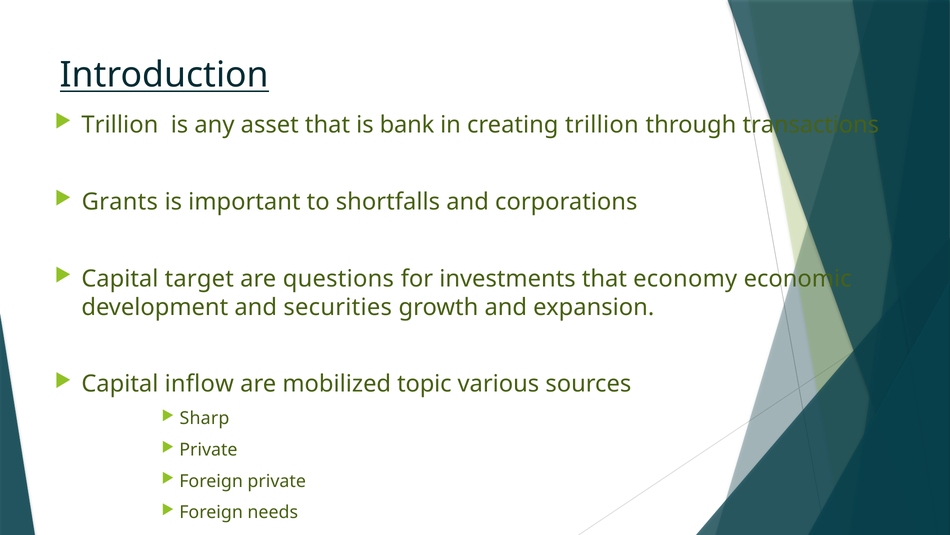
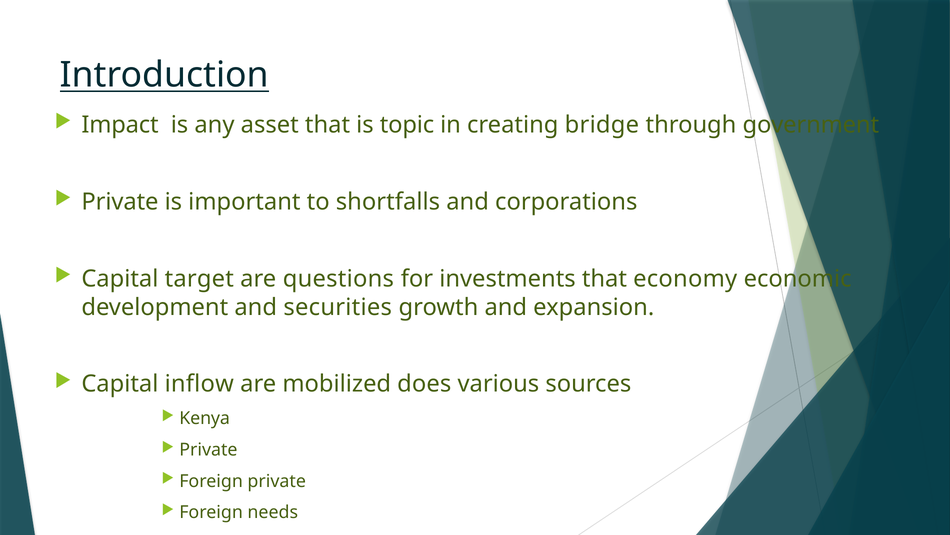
Trillion at (120, 125): Trillion -> Impact
bank: bank -> topic
creating trillion: trillion -> bridge
transactions: transactions -> government
Grants at (120, 202): Grants -> Private
topic: topic -> does
Sharp: Sharp -> Kenya
